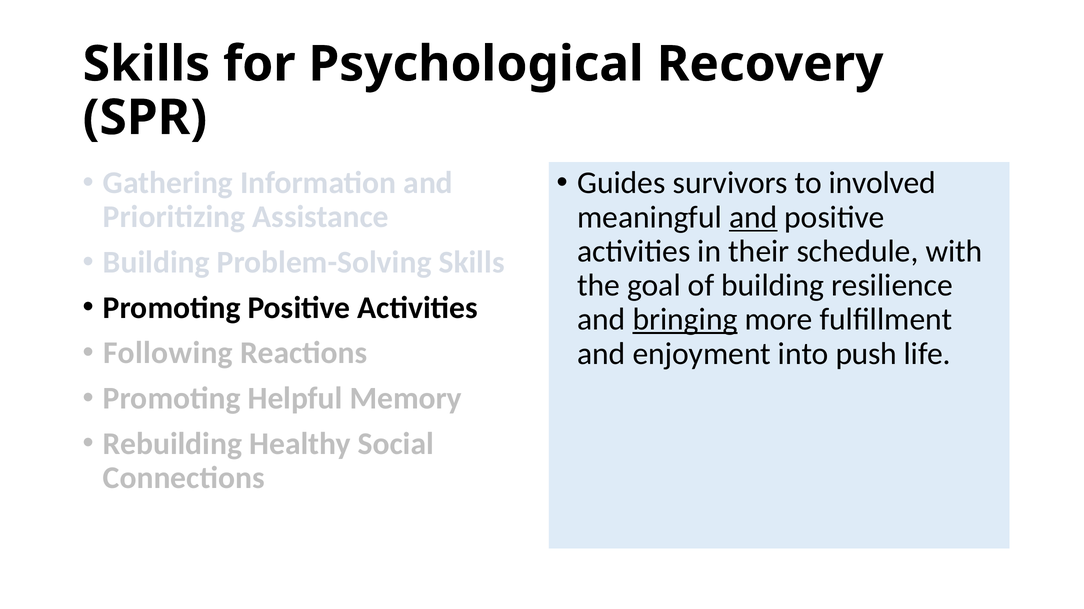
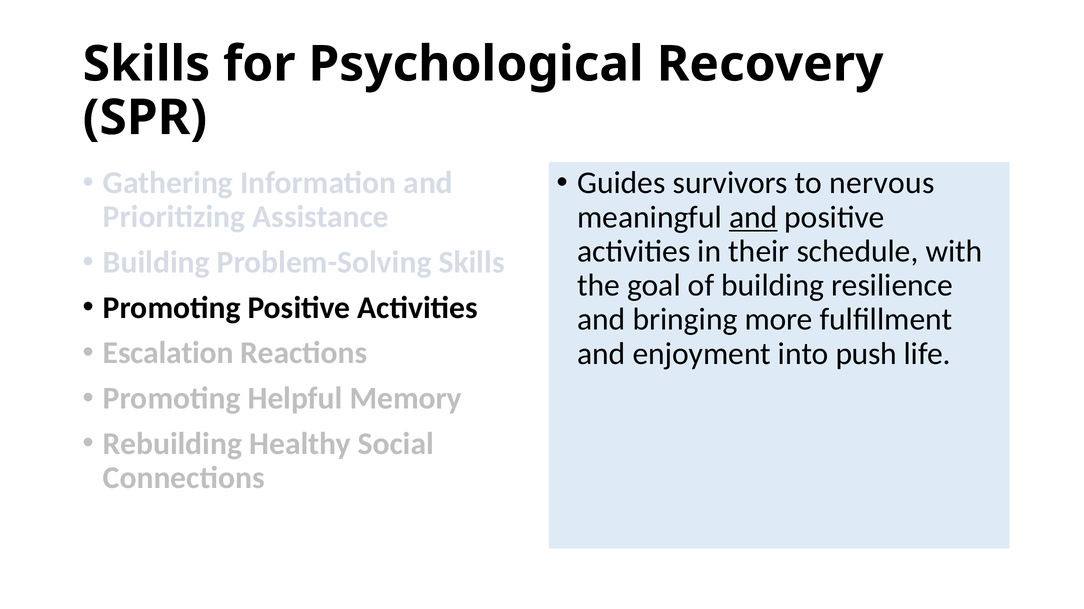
involved: involved -> nervous
bringing underline: present -> none
Following: Following -> Escalation
